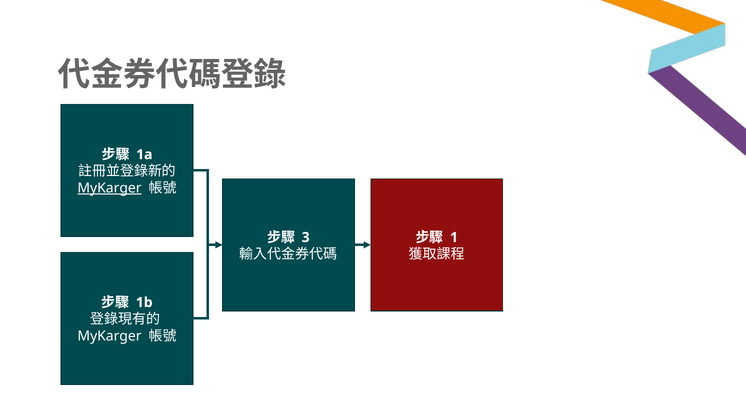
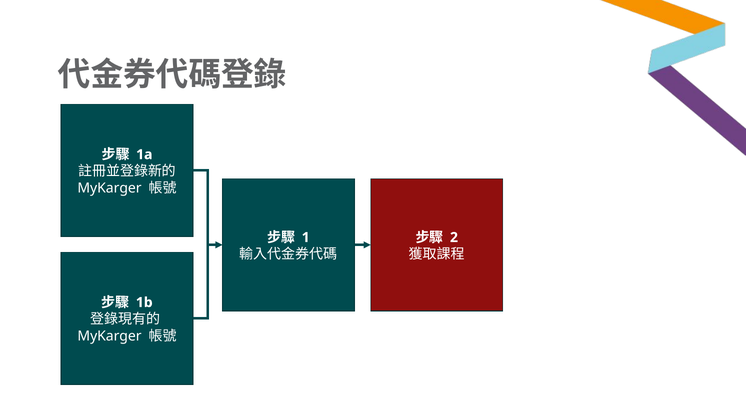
MyKarger at (110, 188) underline: present -> none
3: 3 -> 1
1: 1 -> 2
